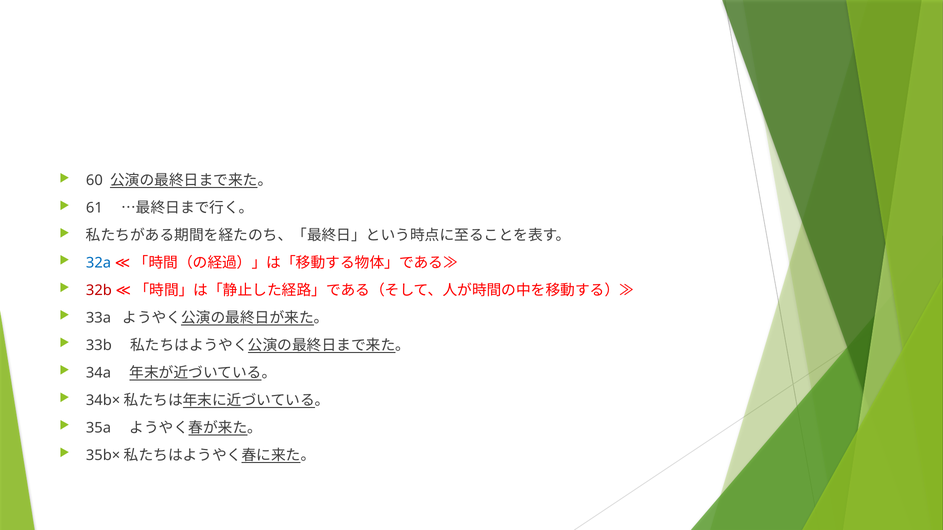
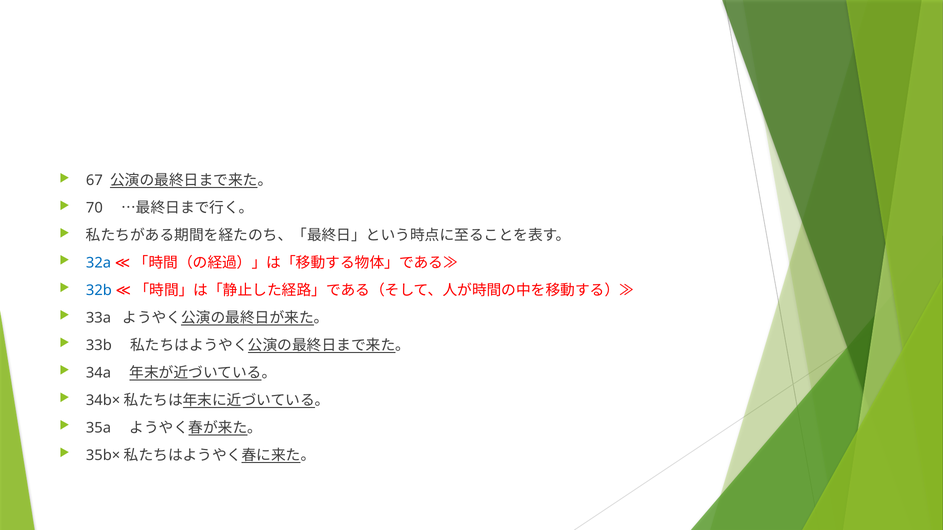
60: 60 -> 67
61: 61 -> 70
32b colour: red -> blue
